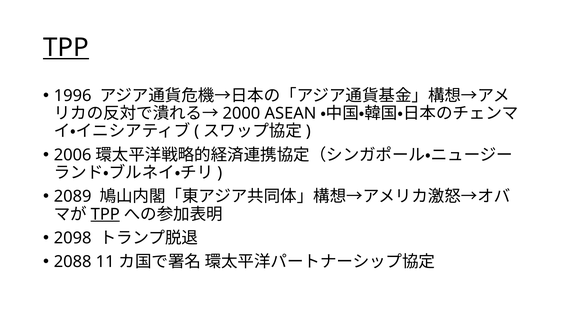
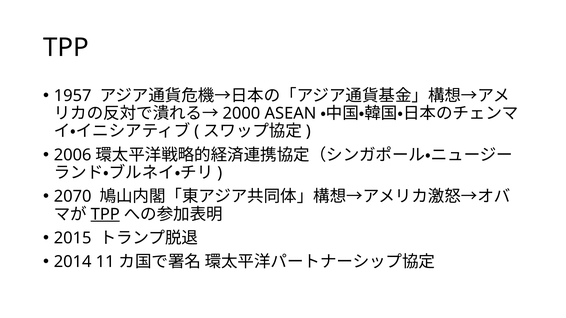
TPP at (66, 48) underline: present -> none
1996: 1996 -> 1957
2089: 2089 -> 2070
2098: 2098 -> 2015
2088: 2088 -> 2014
